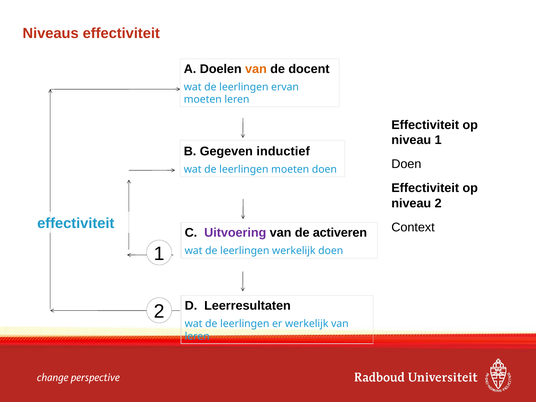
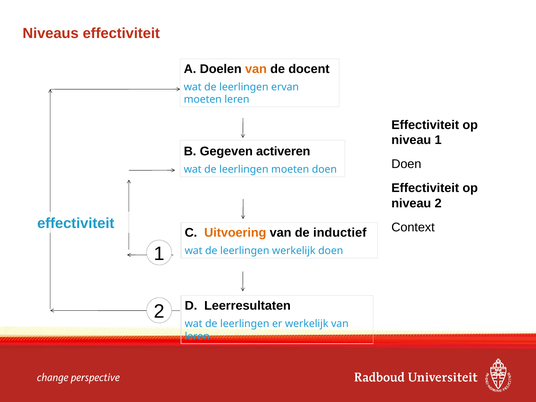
inductief: inductief -> activeren
Uitvoering colour: purple -> orange
activeren: activeren -> inductief
